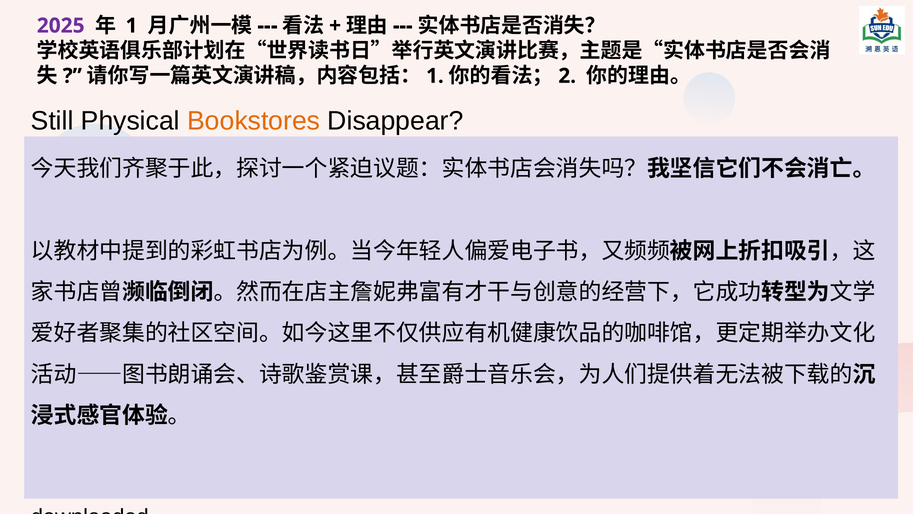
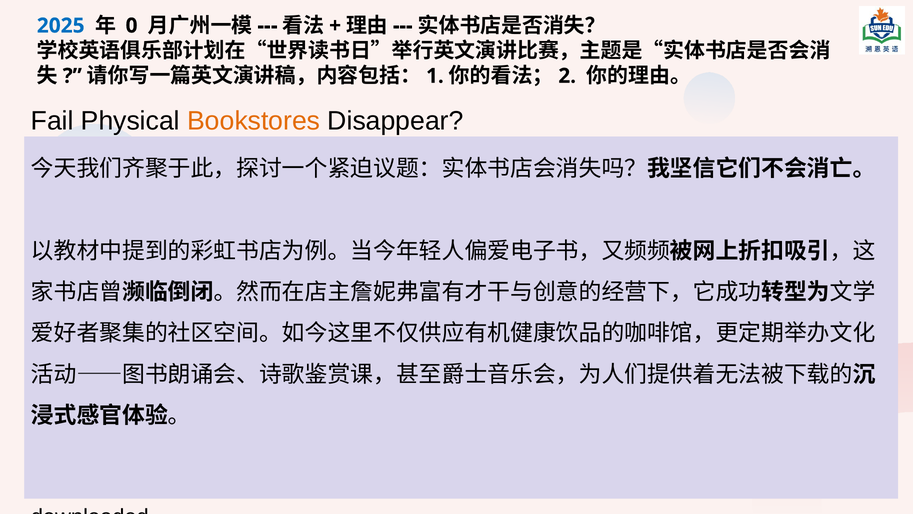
2025 colour: purple -> blue
1 at (132, 26): 1 -> 0
Still: Still -> Fail
